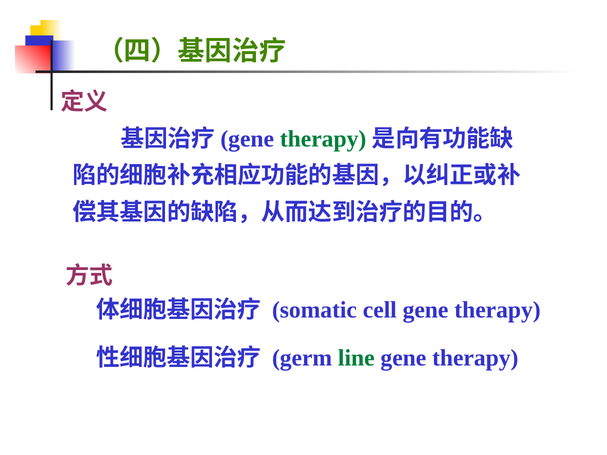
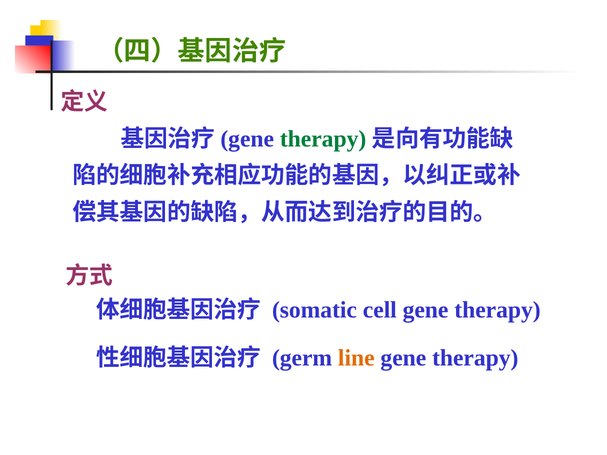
line colour: green -> orange
